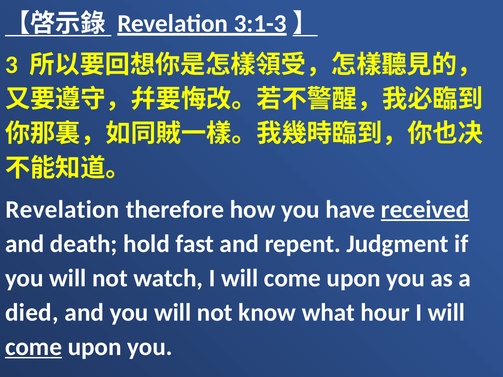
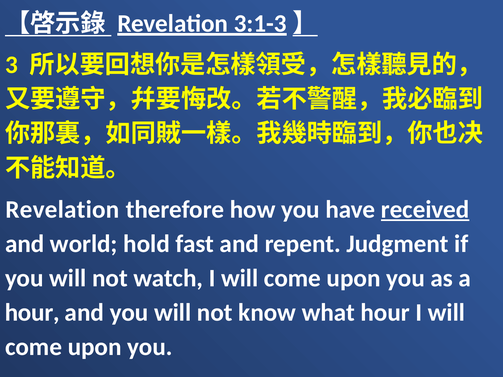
death: death -> world
died at (32, 313): died -> hour
come at (34, 347) underline: present -> none
